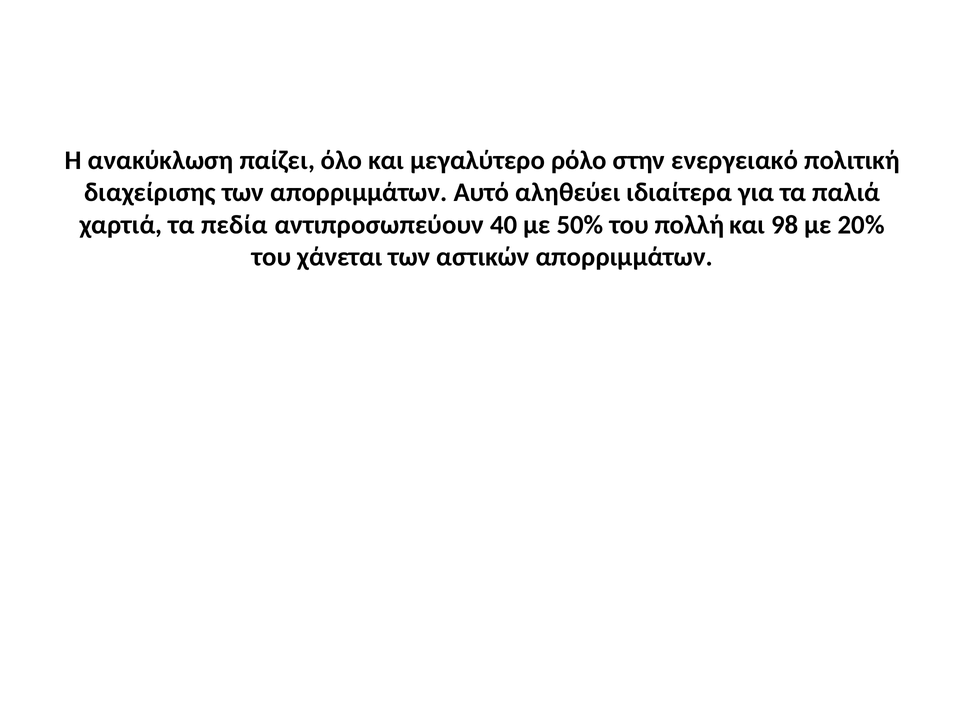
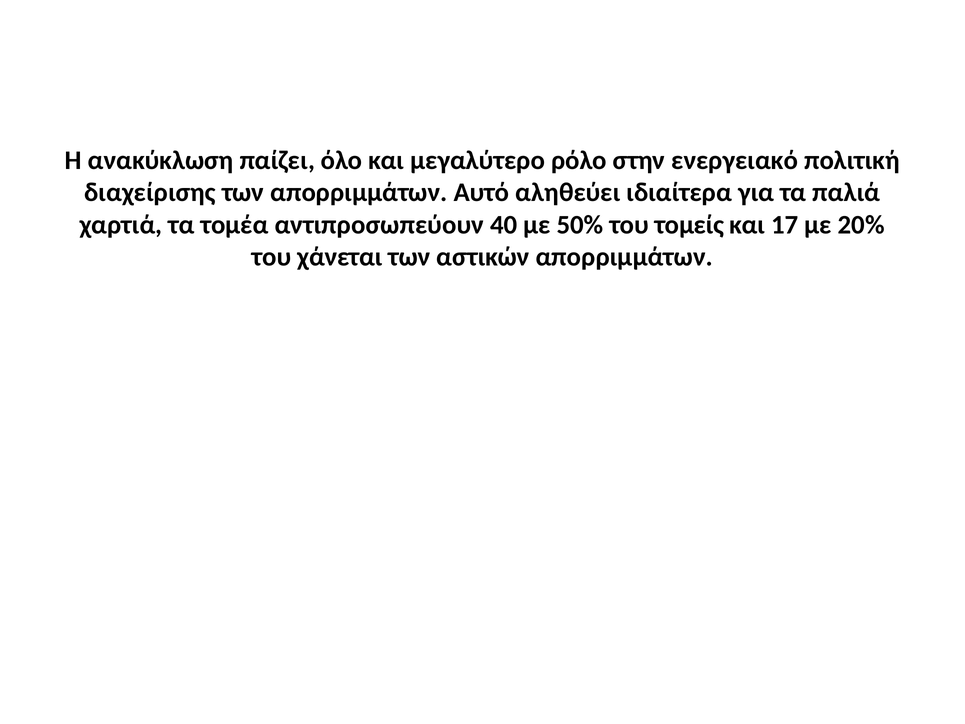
πεδία: πεδία -> τομέα
πολλή: πολλή -> τομείς
98: 98 -> 17
